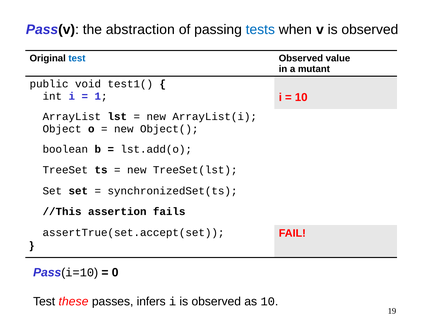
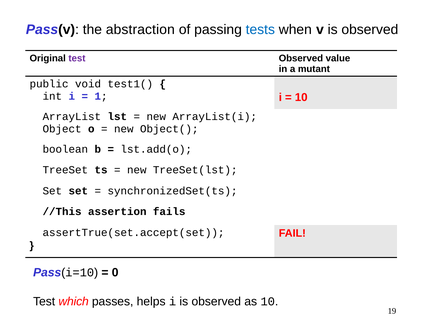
test at (77, 58) colour: blue -> purple
these: these -> which
infers: infers -> helps
